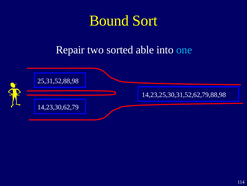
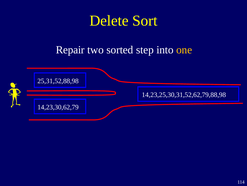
Bound: Bound -> Delete
able: able -> step
one colour: light blue -> yellow
